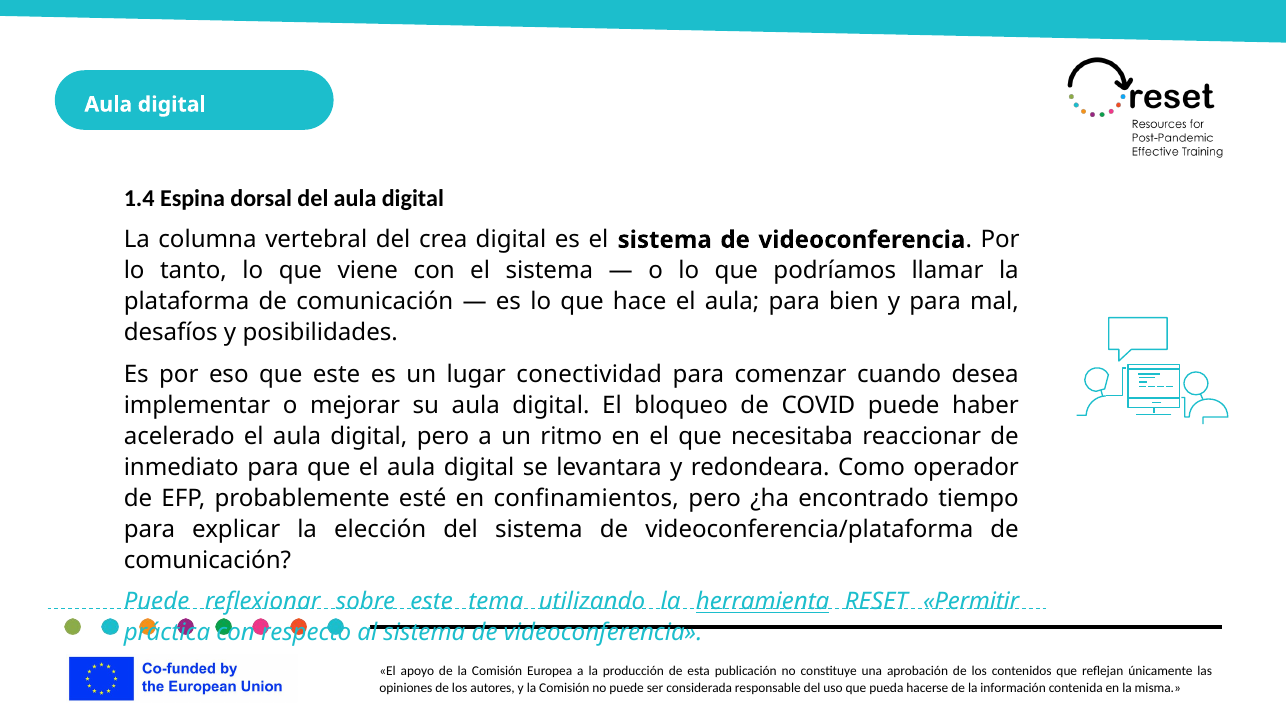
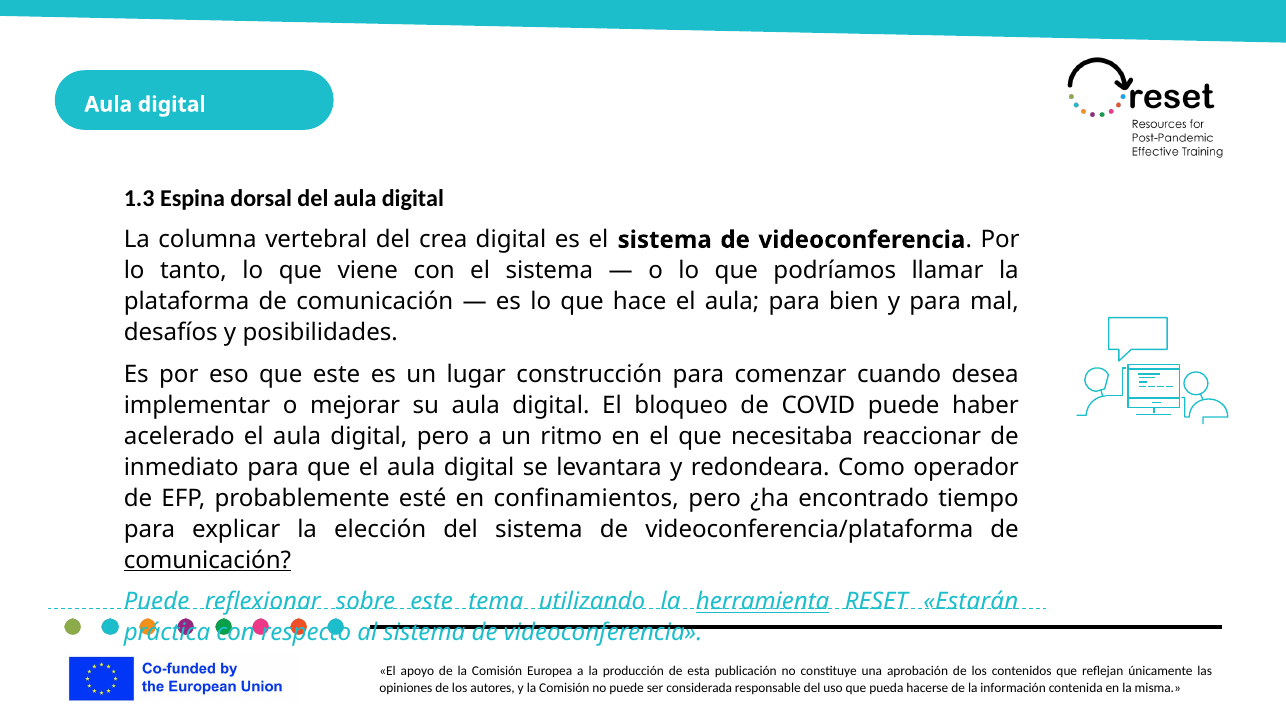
1.4: 1.4 -> 1.3
conectividad: conectividad -> construcción
comunicación at (207, 560) underline: none -> present
Permitir: Permitir -> Estarán
